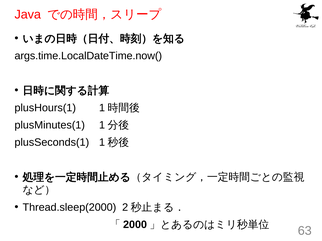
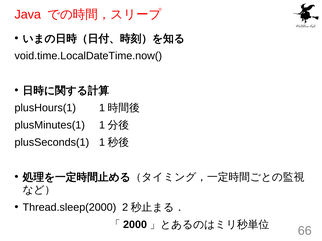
args.time.LocalDateTime.now(: args.time.LocalDateTime.now( -> void.time.LocalDateTime.now(
63: 63 -> 66
